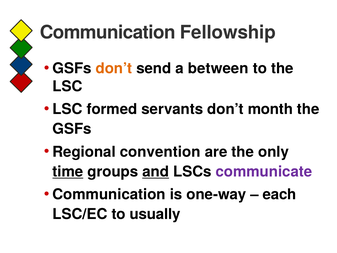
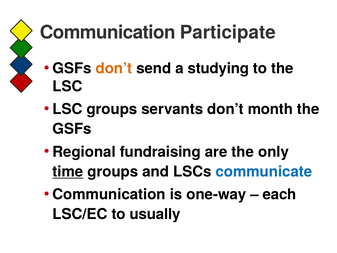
Fellowship: Fellowship -> Participate
between: between -> studying
LSC formed: formed -> groups
convention: convention -> fundraising
and underline: present -> none
communicate colour: purple -> blue
